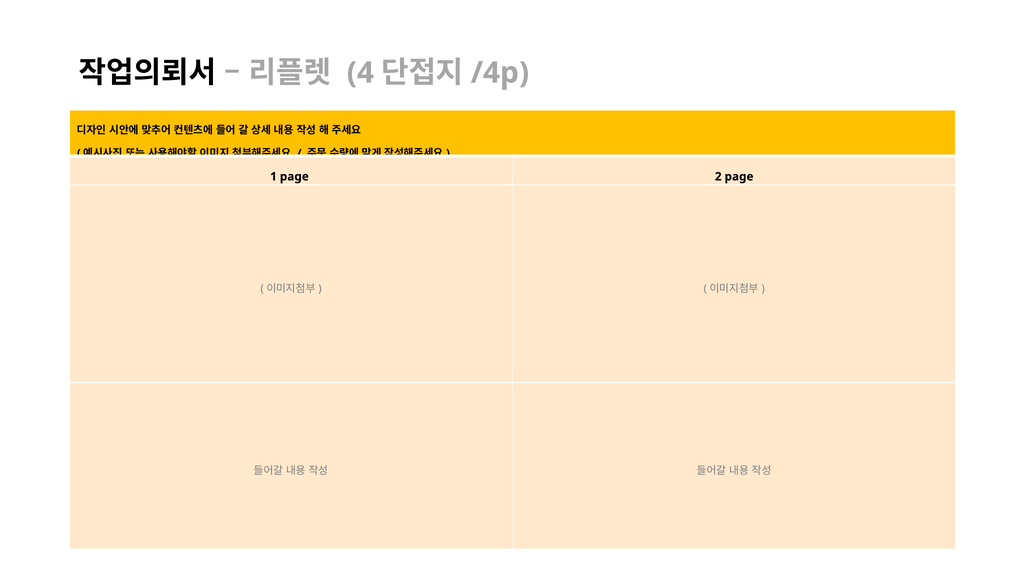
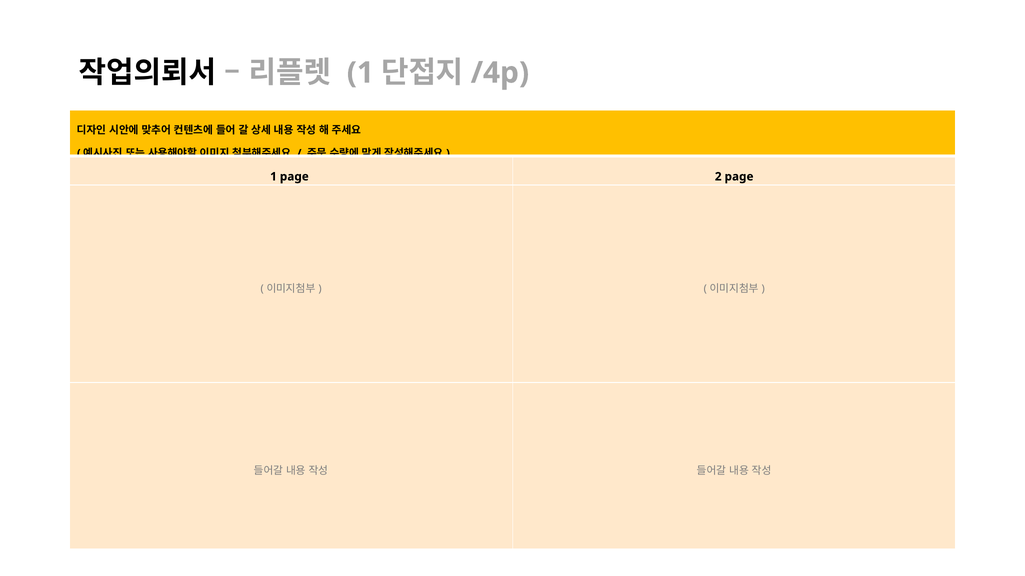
4 at (360, 73): 4 -> 1
